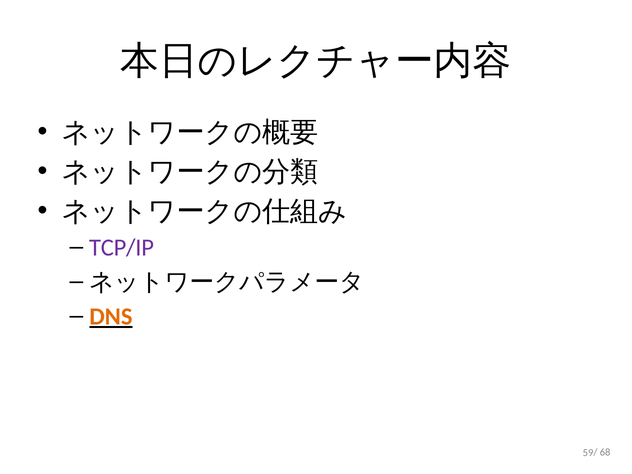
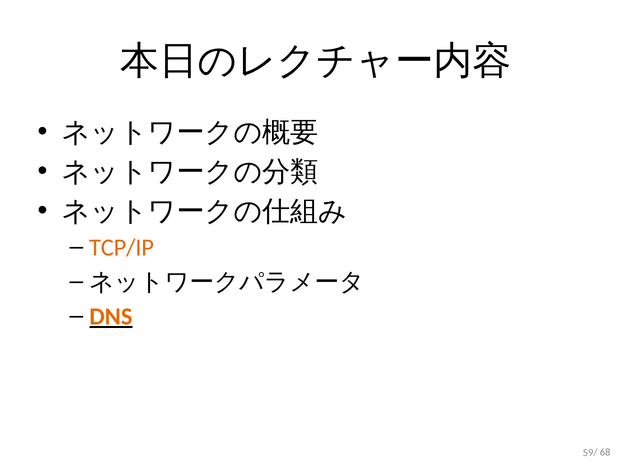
TCP/IP colour: purple -> orange
